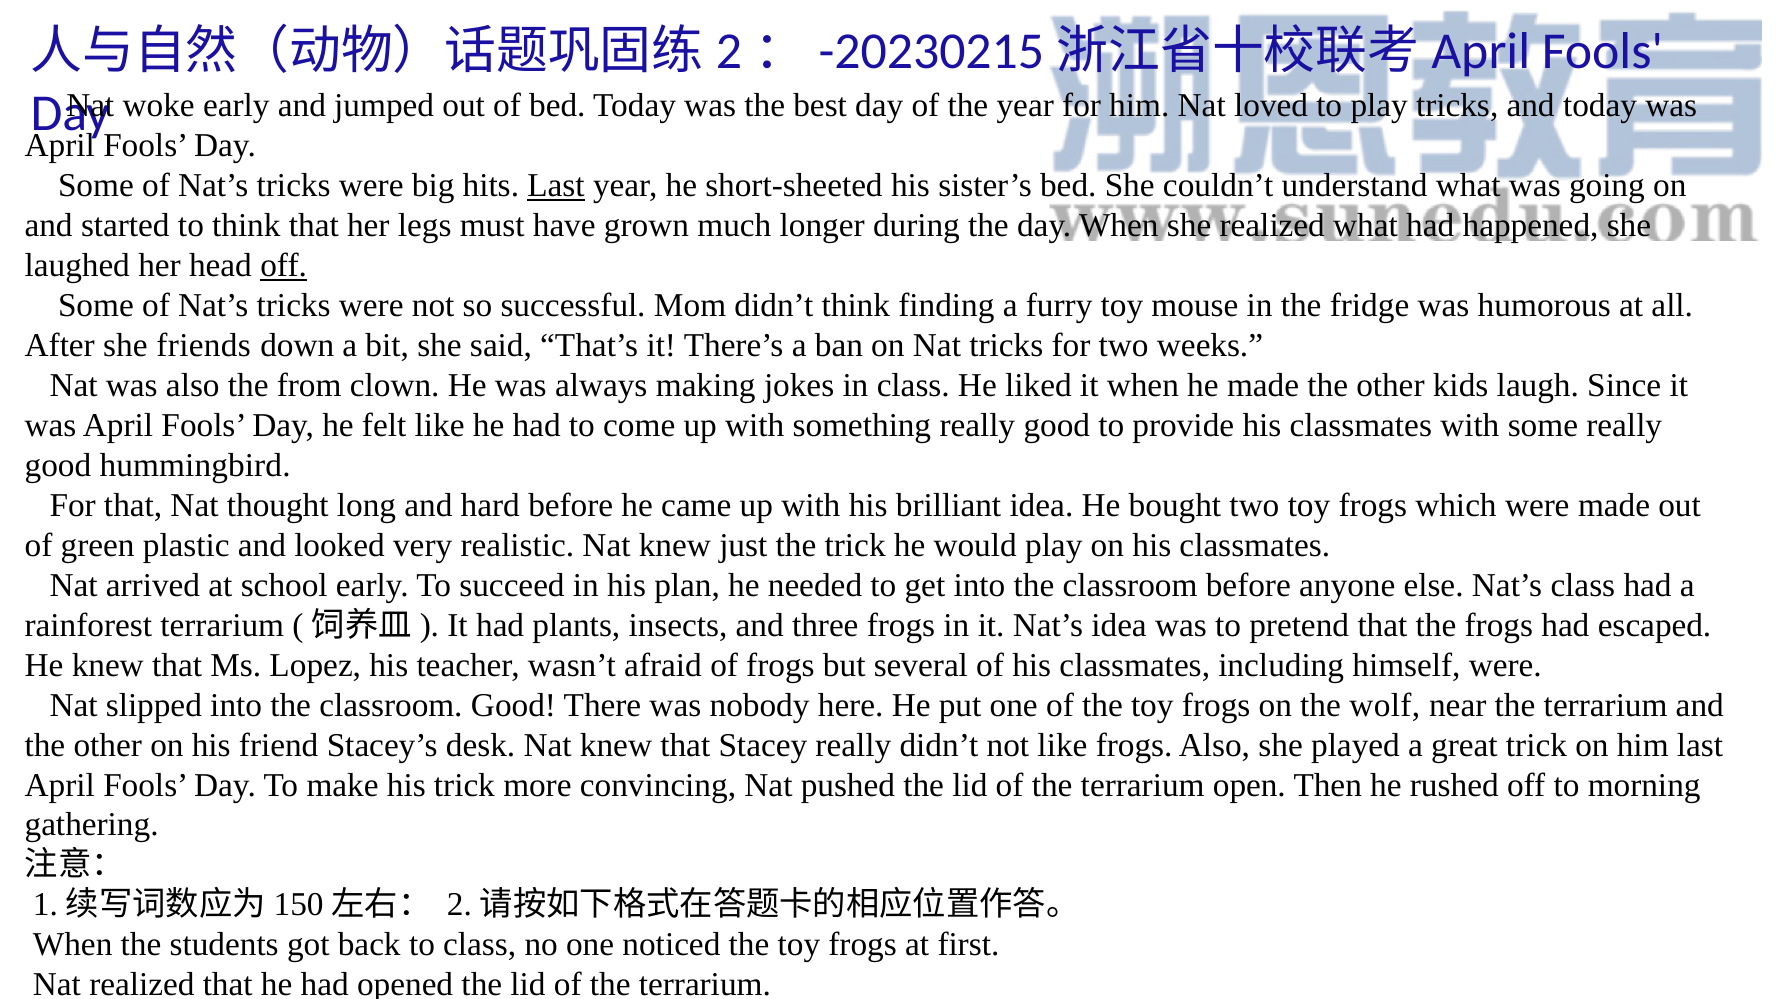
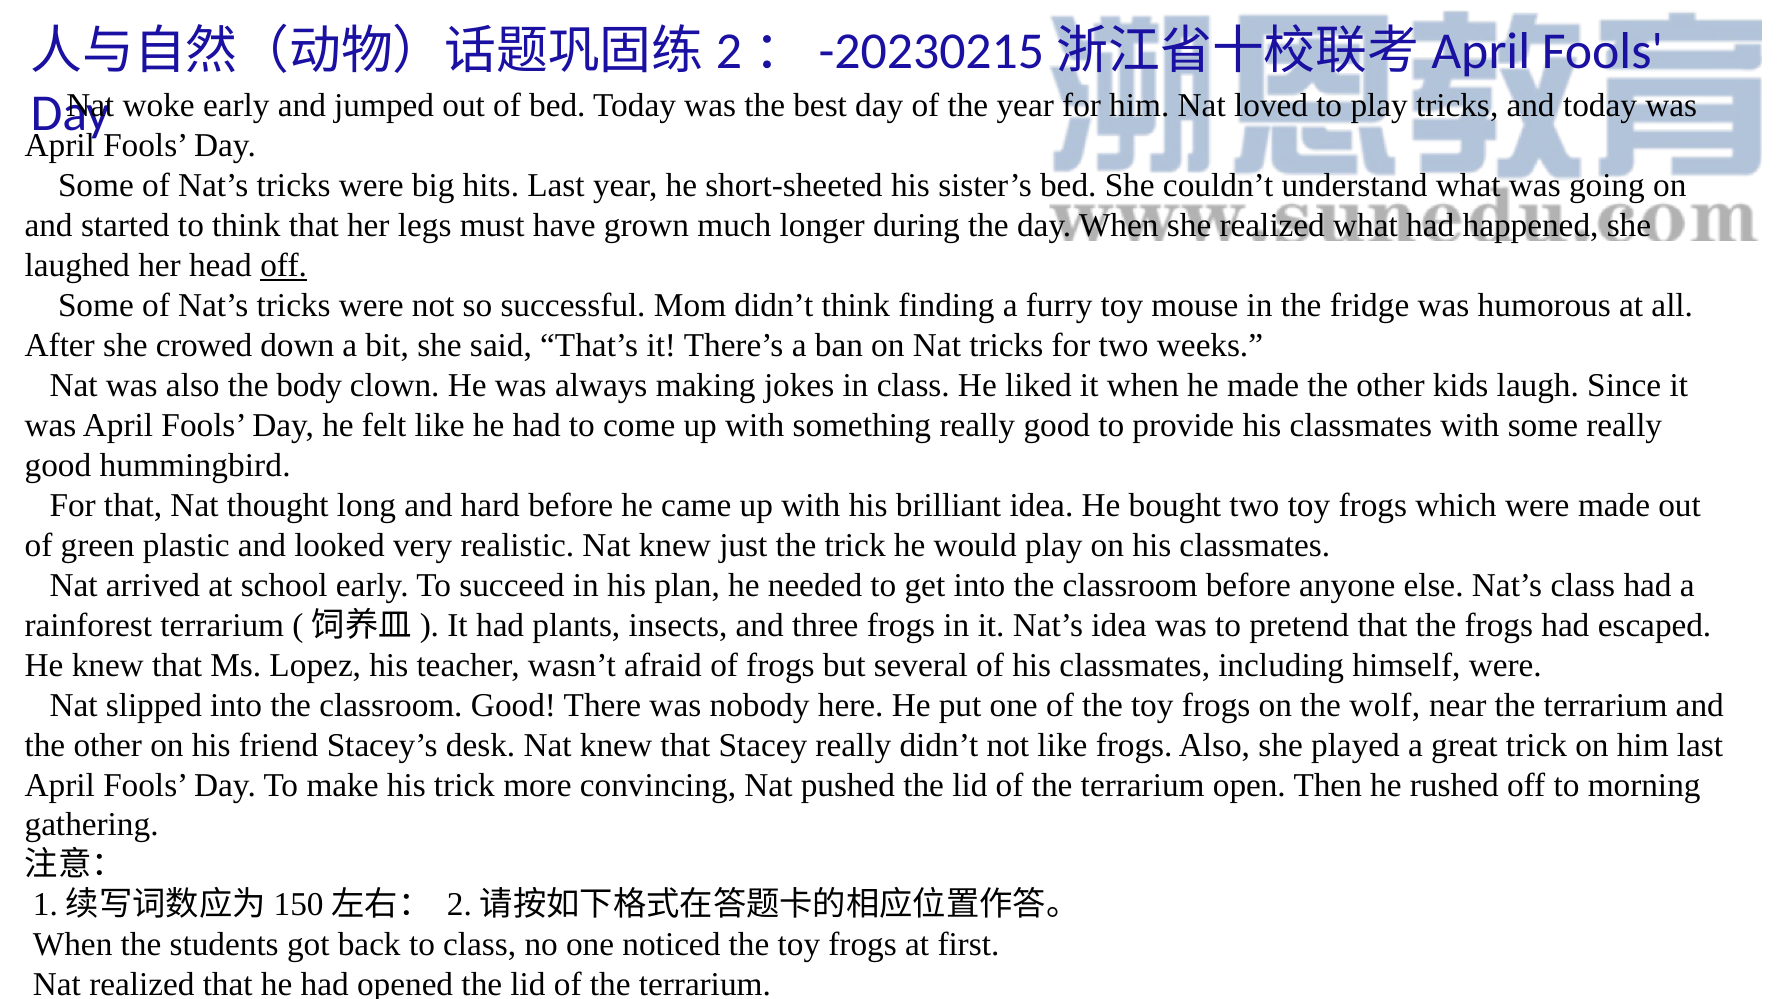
Last at (556, 186) underline: present -> none
friends: friends -> crowed
from: from -> body
